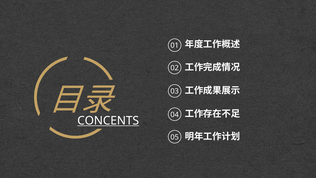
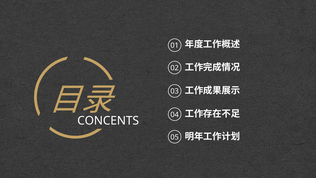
CONCENTS underline: present -> none
